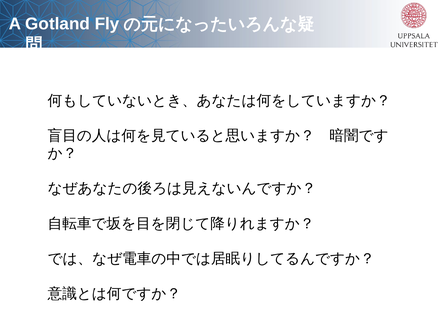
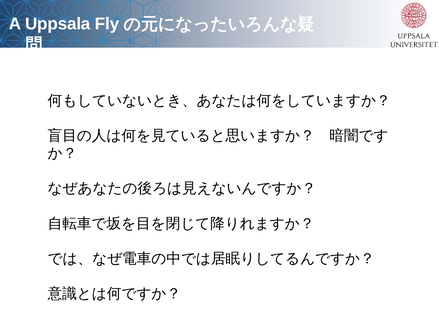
Gotland: Gotland -> Uppsala
